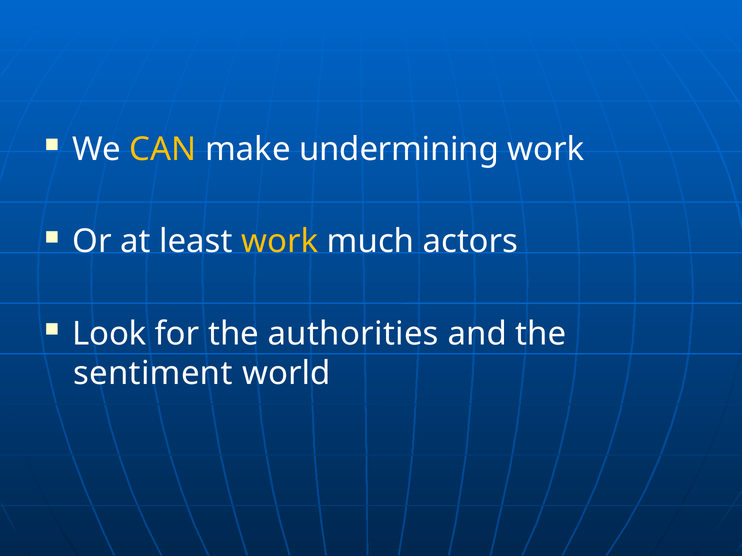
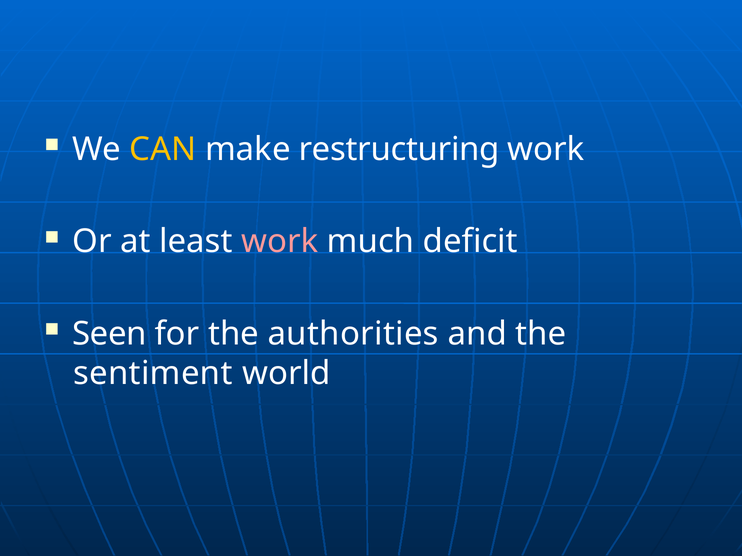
undermining: undermining -> restructuring
work at (280, 242) colour: yellow -> pink
actors: actors -> deficit
Look: Look -> Seen
